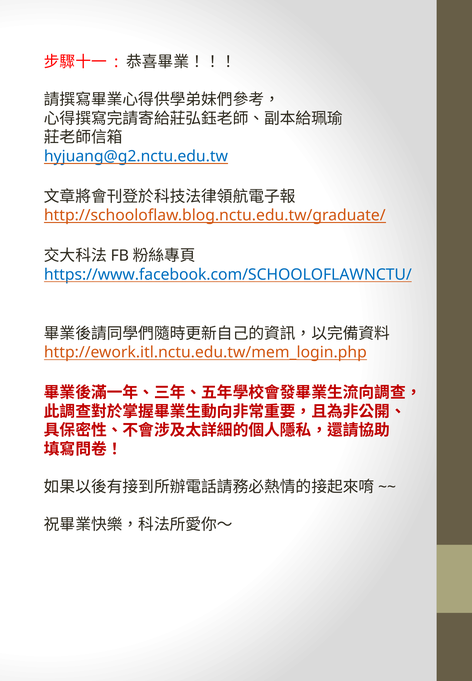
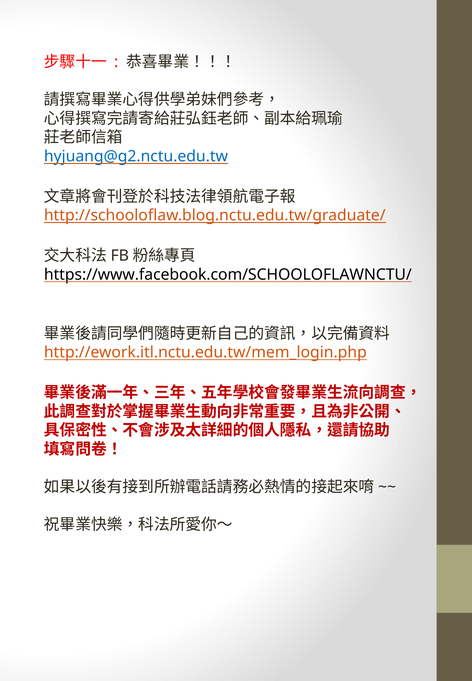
https://www.facebook.com/SCHOOLOFLAWNCTU/ colour: blue -> black
